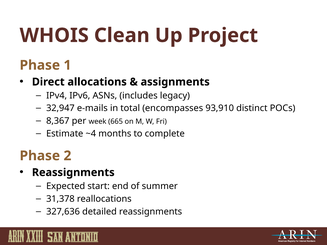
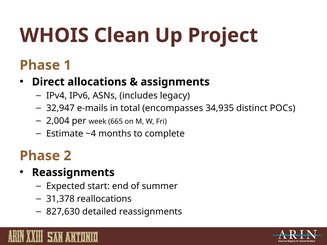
93,910: 93,910 -> 34,935
8,367: 8,367 -> 2,004
327,636: 327,636 -> 827,630
